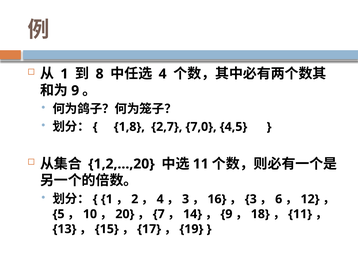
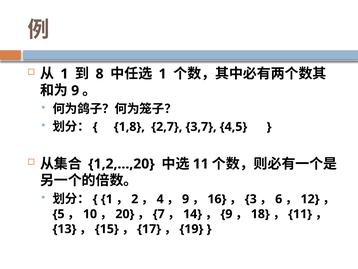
4 at (163, 74): 4 -> 1
7,0: 7,0 -> 3,7
3 at (186, 199): 3 -> 9
